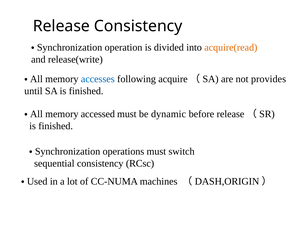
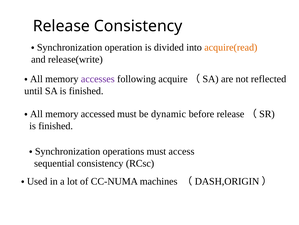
accesses colour: blue -> purple
provides: provides -> reflected
switch: switch -> access
